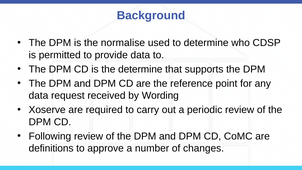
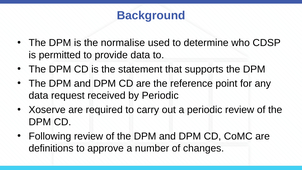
the determine: determine -> statement
by Wording: Wording -> Periodic
